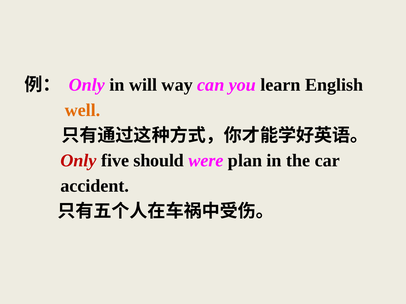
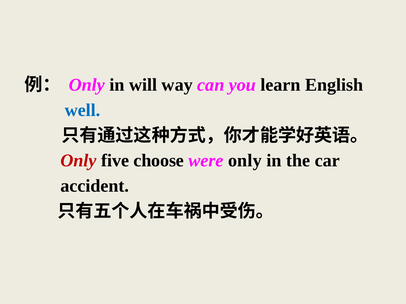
well colour: orange -> blue
should: should -> choose
were plan: plan -> only
